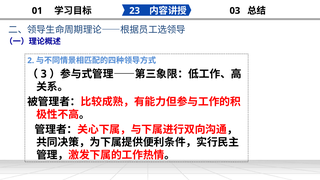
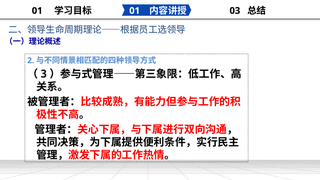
23 at (135, 11): 23 -> 01
